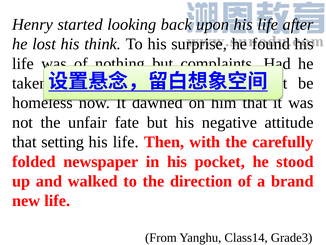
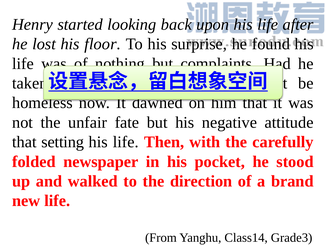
think: think -> floor
